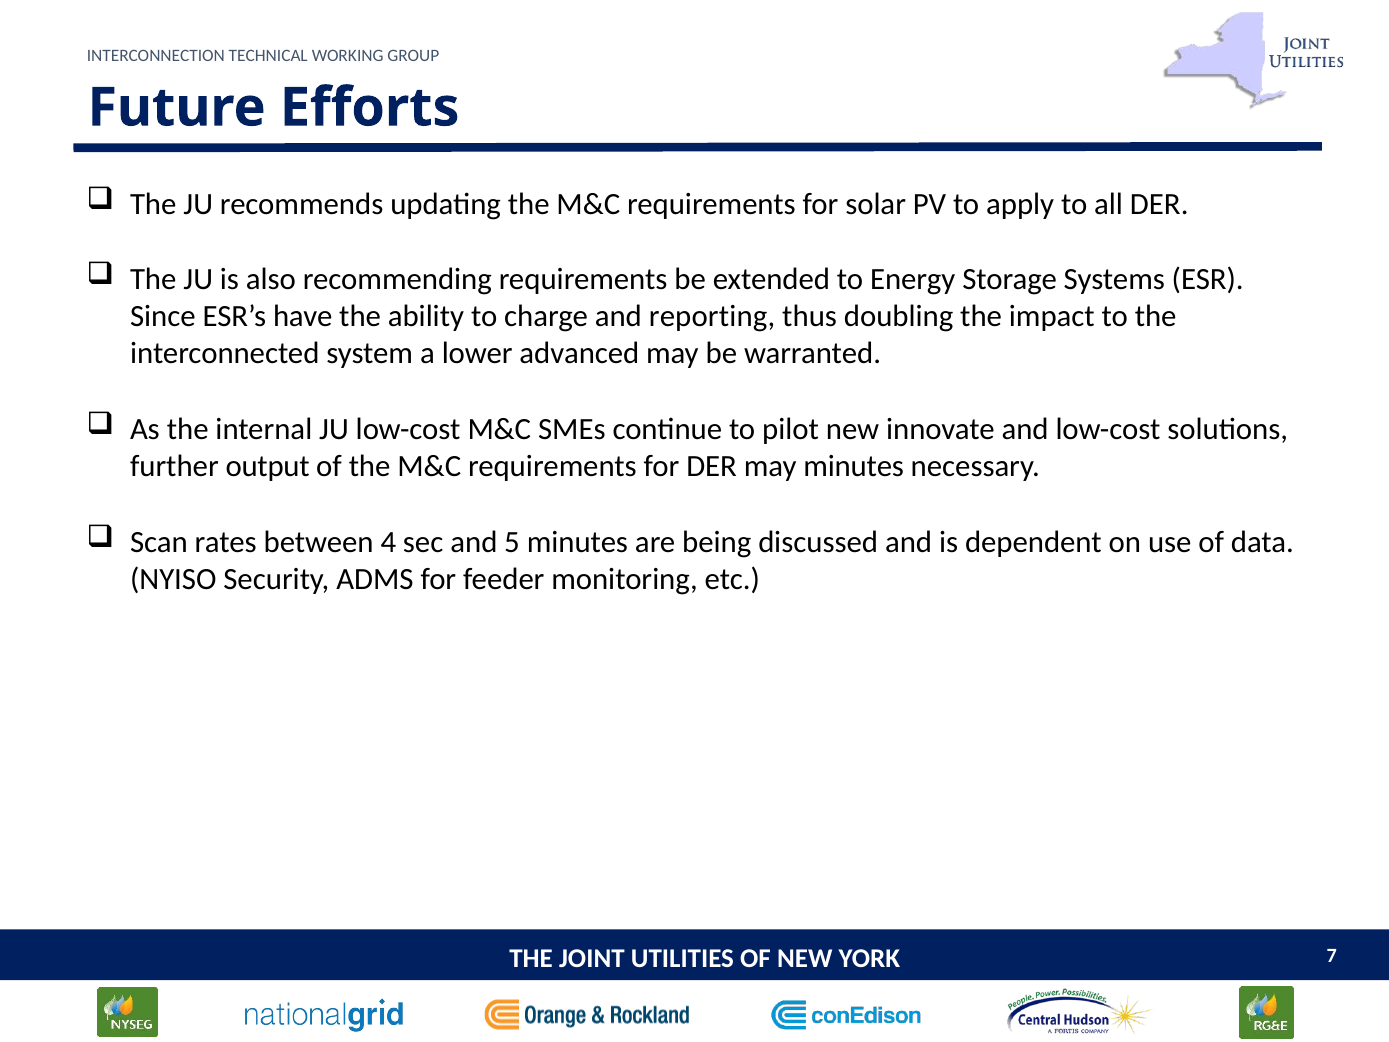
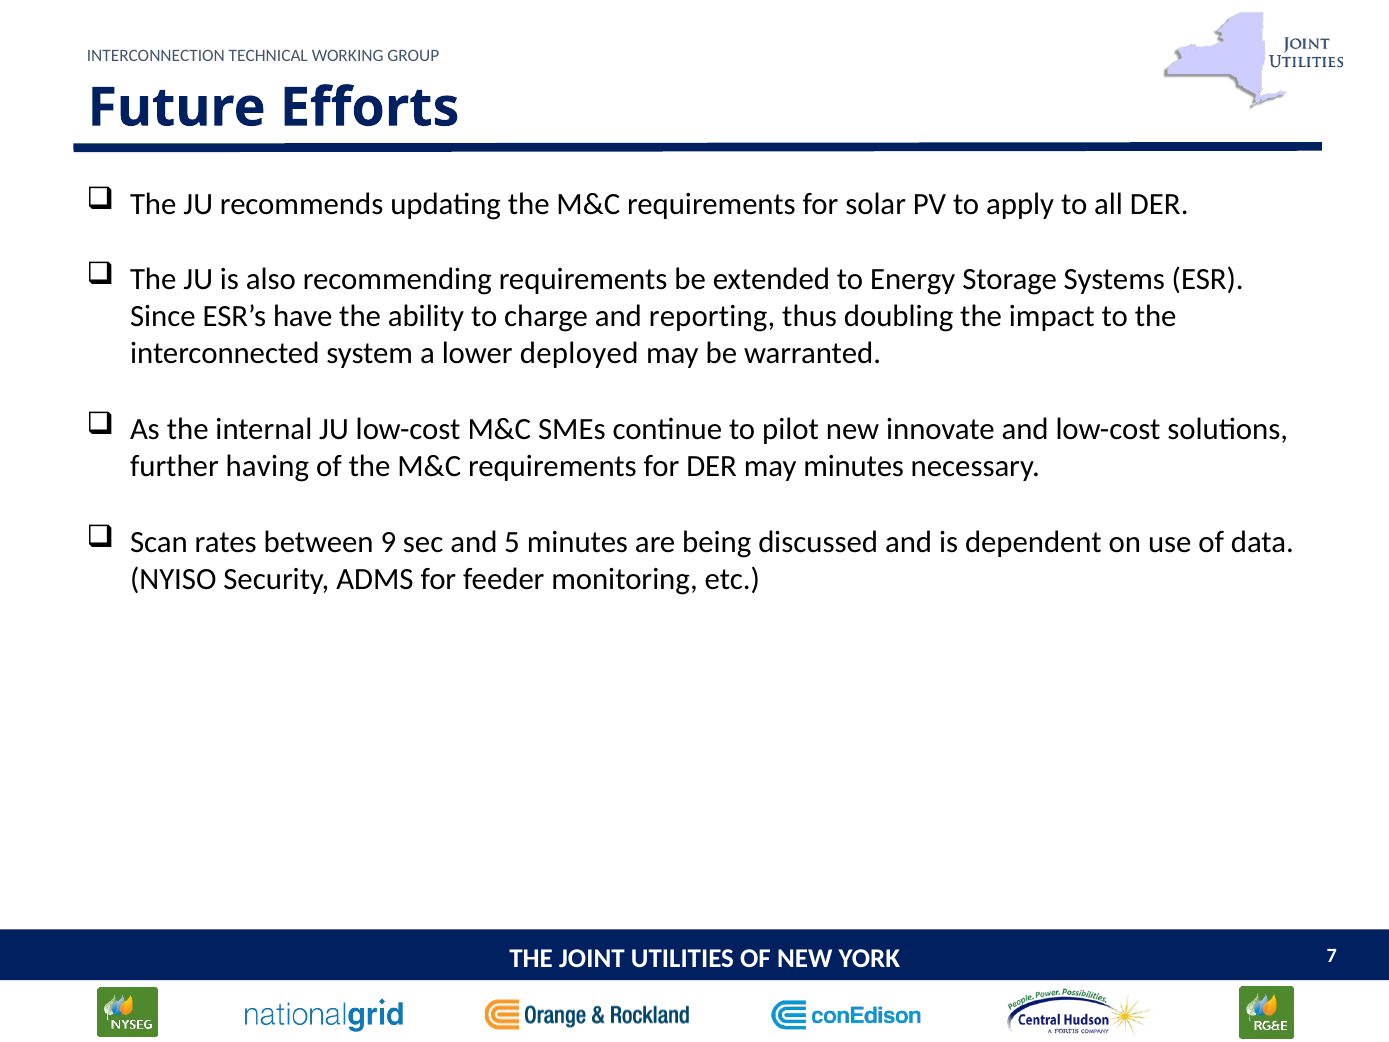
advanced: advanced -> deployed
output: output -> having
4: 4 -> 9
